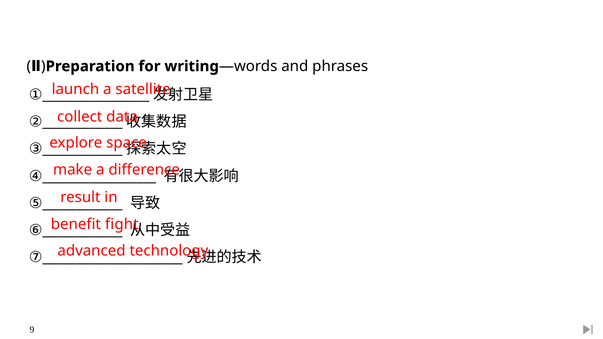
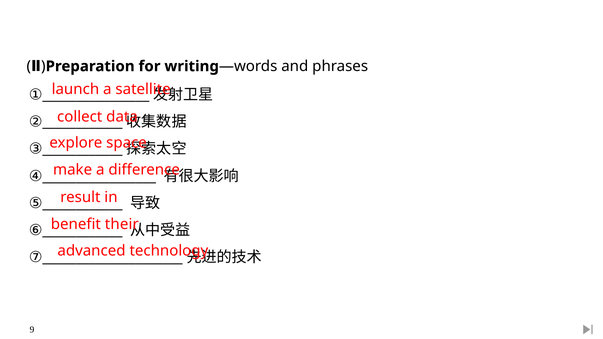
fight: fight -> their
